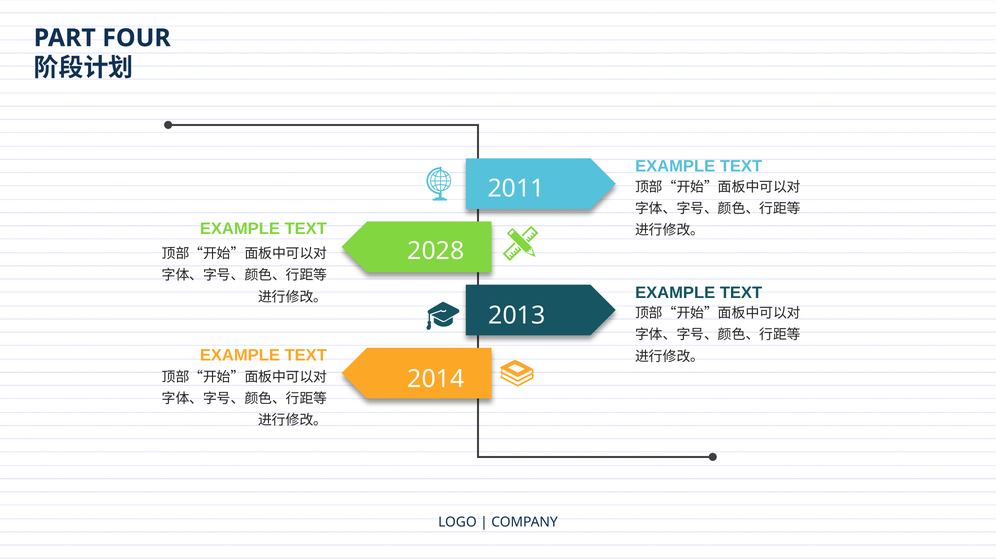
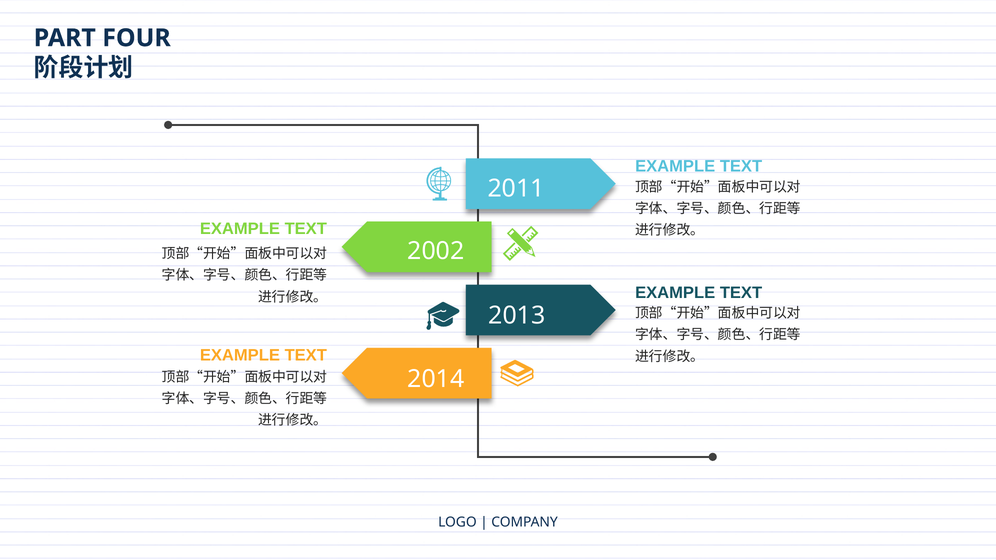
2028: 2028 -> 2002
